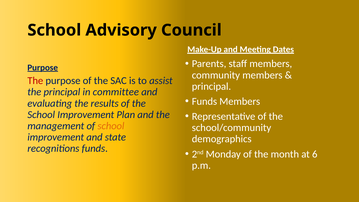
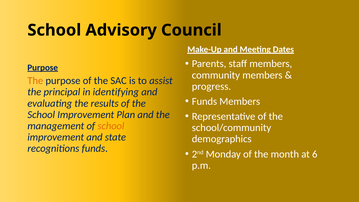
The at (35, 81) colour: red -> orange
principal at (211, 86): principal -> progress
committee: committee -> identifying
